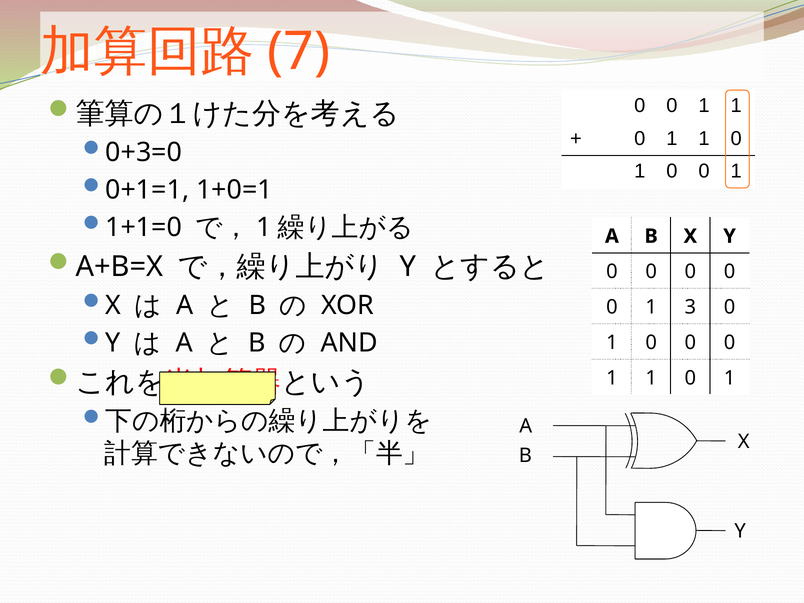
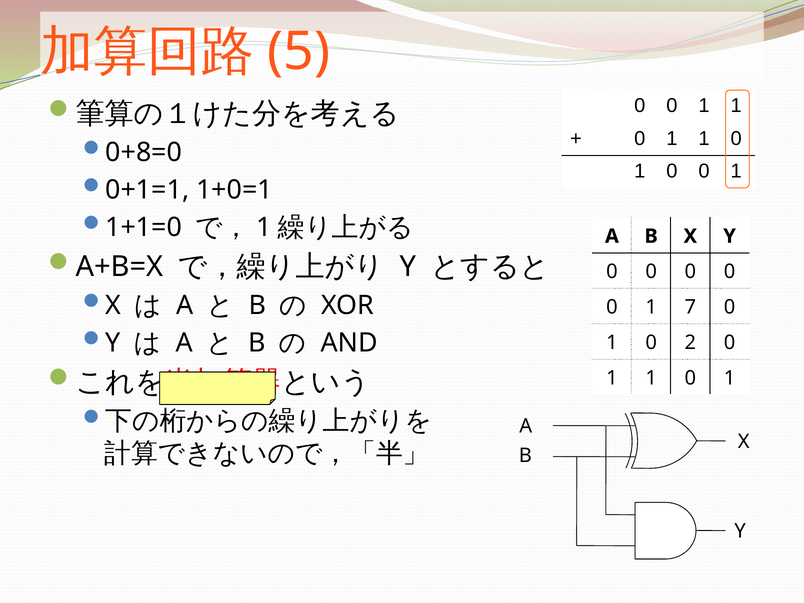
7: 7 -> 5
0+3=0: 0+3=0 -> 0+8=0
3: 3 -> 7
0 at (690, 342): 0 -> 2
